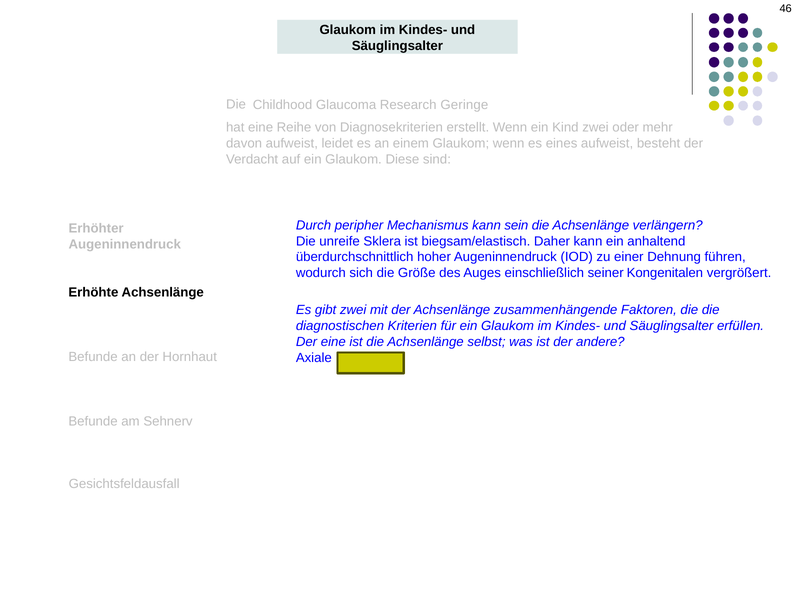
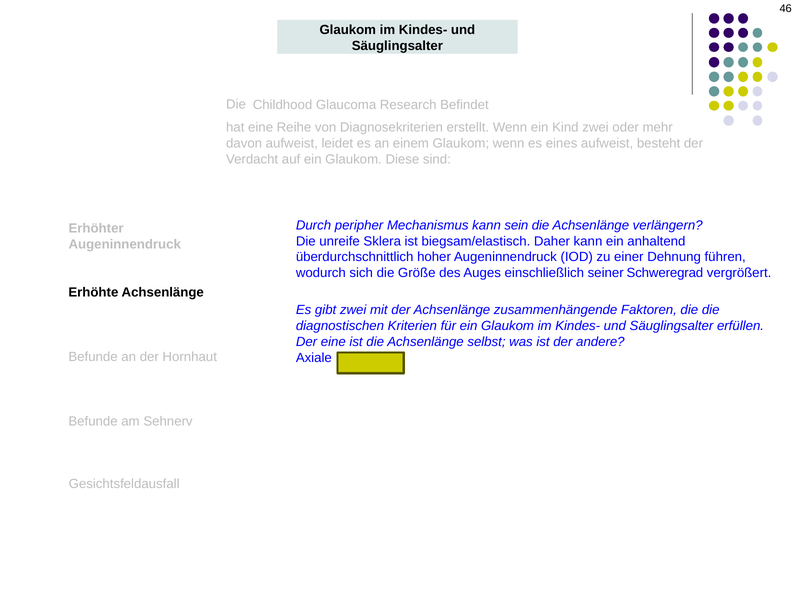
Geringe: Geringe -> Befindet
Kongenitalen: Kongenitalen -> Schweregrad
